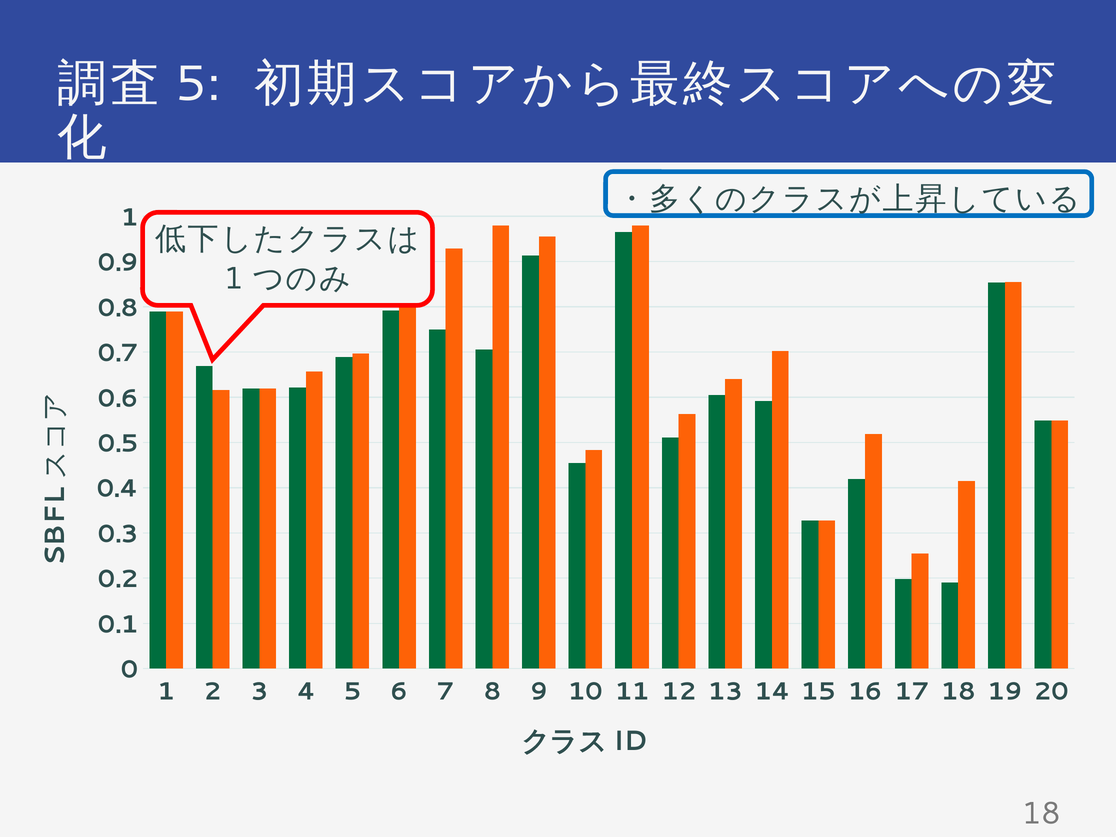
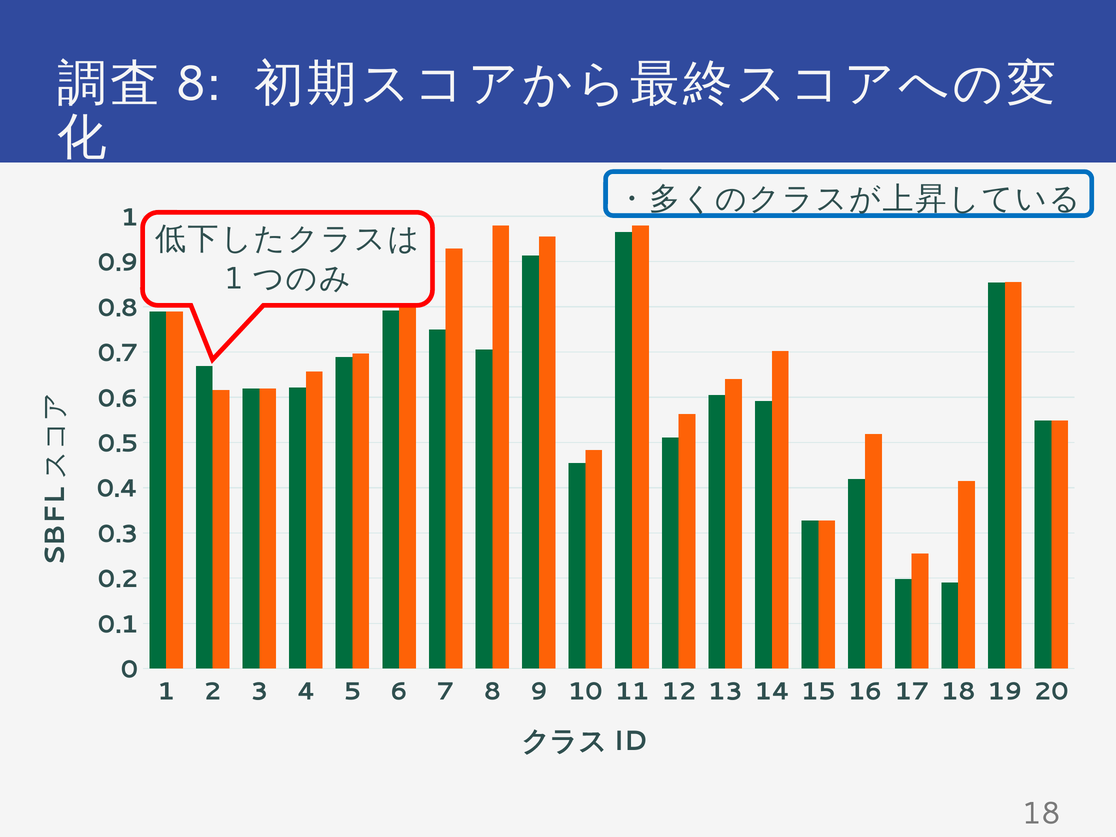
5 at (198, 84): 5 -> 8
